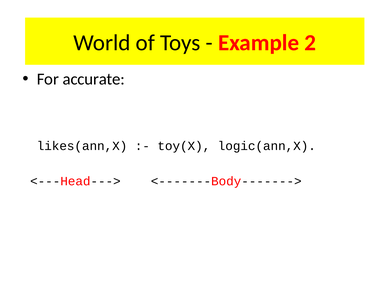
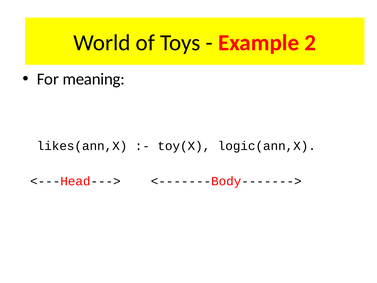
accurate: accurate -> meaning
